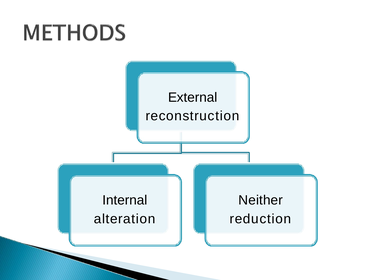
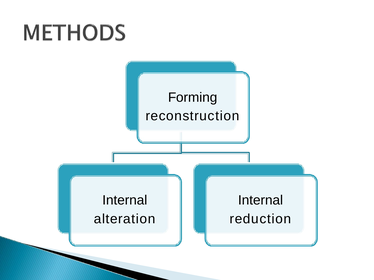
External: External -> Forming
Neither at (261, 201): Neither -> Internal
